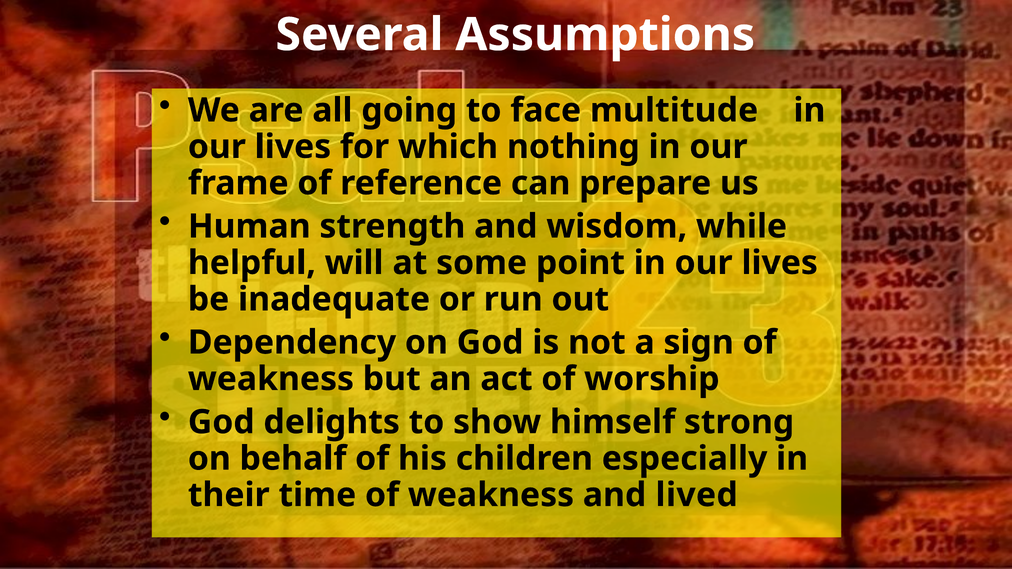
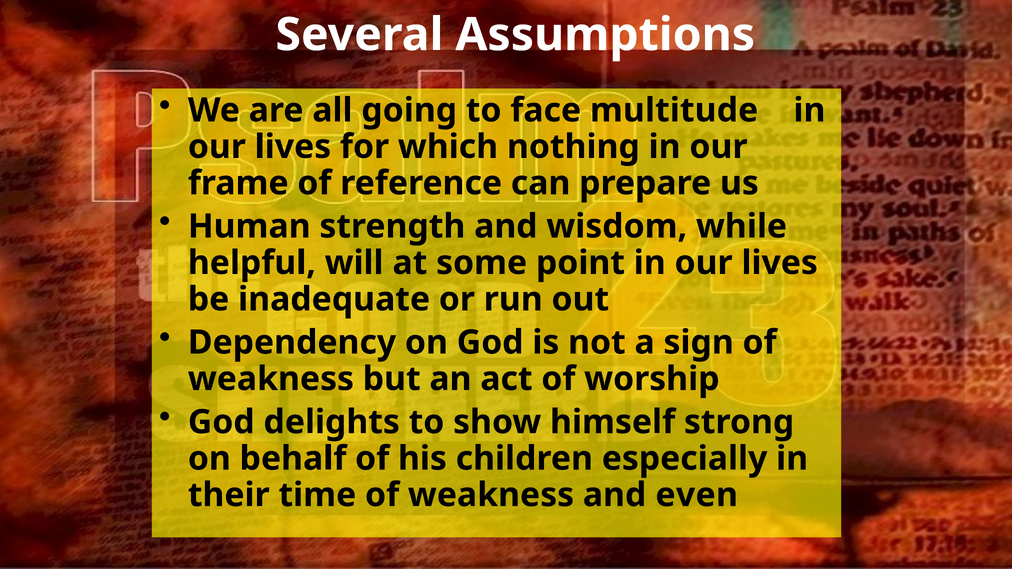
lived: lived -> even
